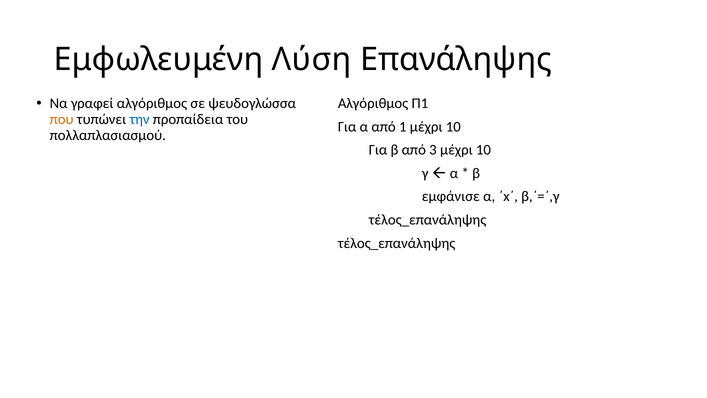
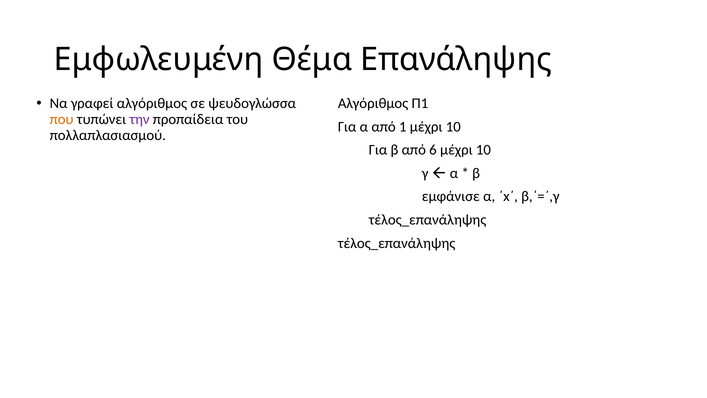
Λύση: Λύση -> Θέμα
την colour: blue -> purple
3: 3 -> 6
